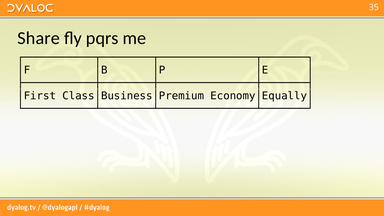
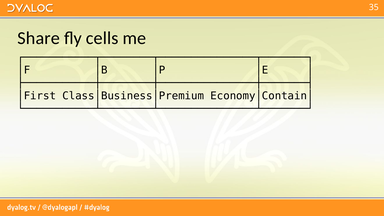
pqrs: pqrs -> cells
Economy│Equally│: Economy│Equally│ -> Economy│Contain│
